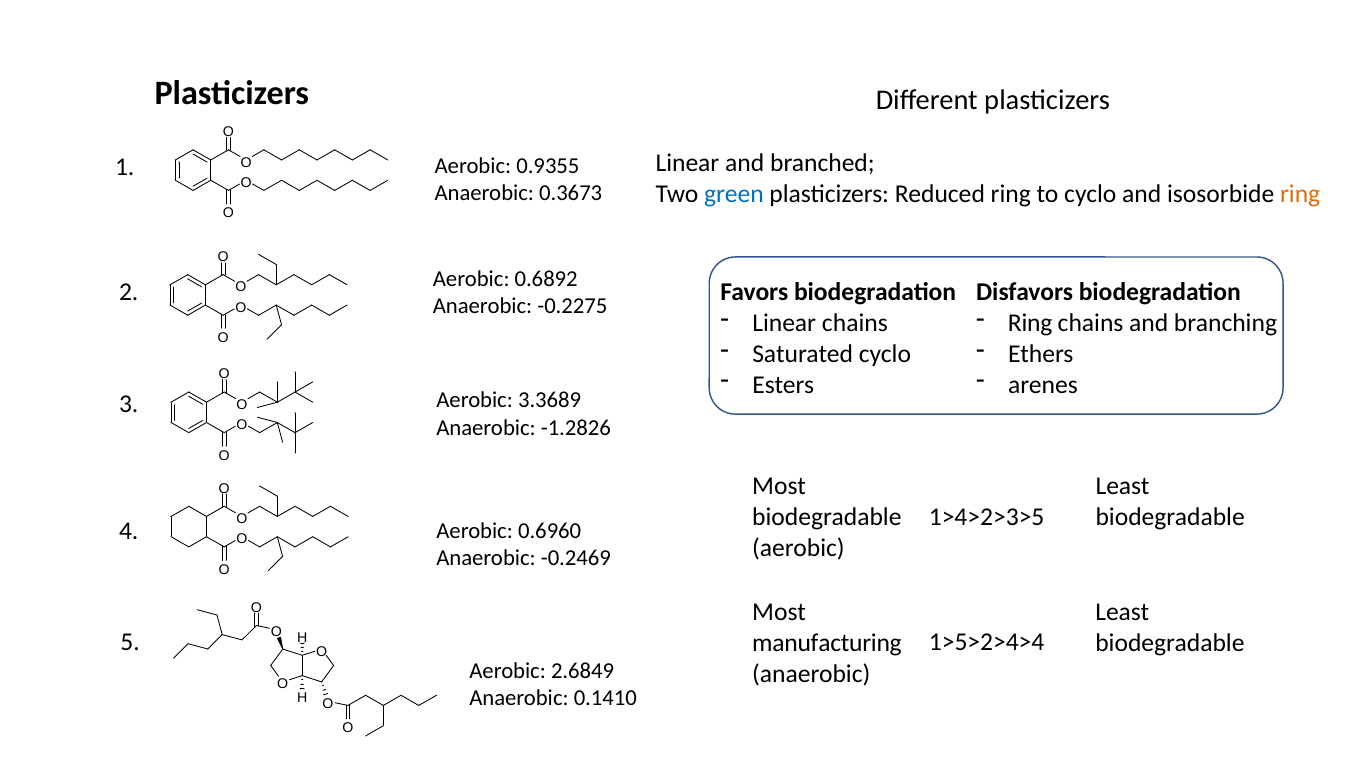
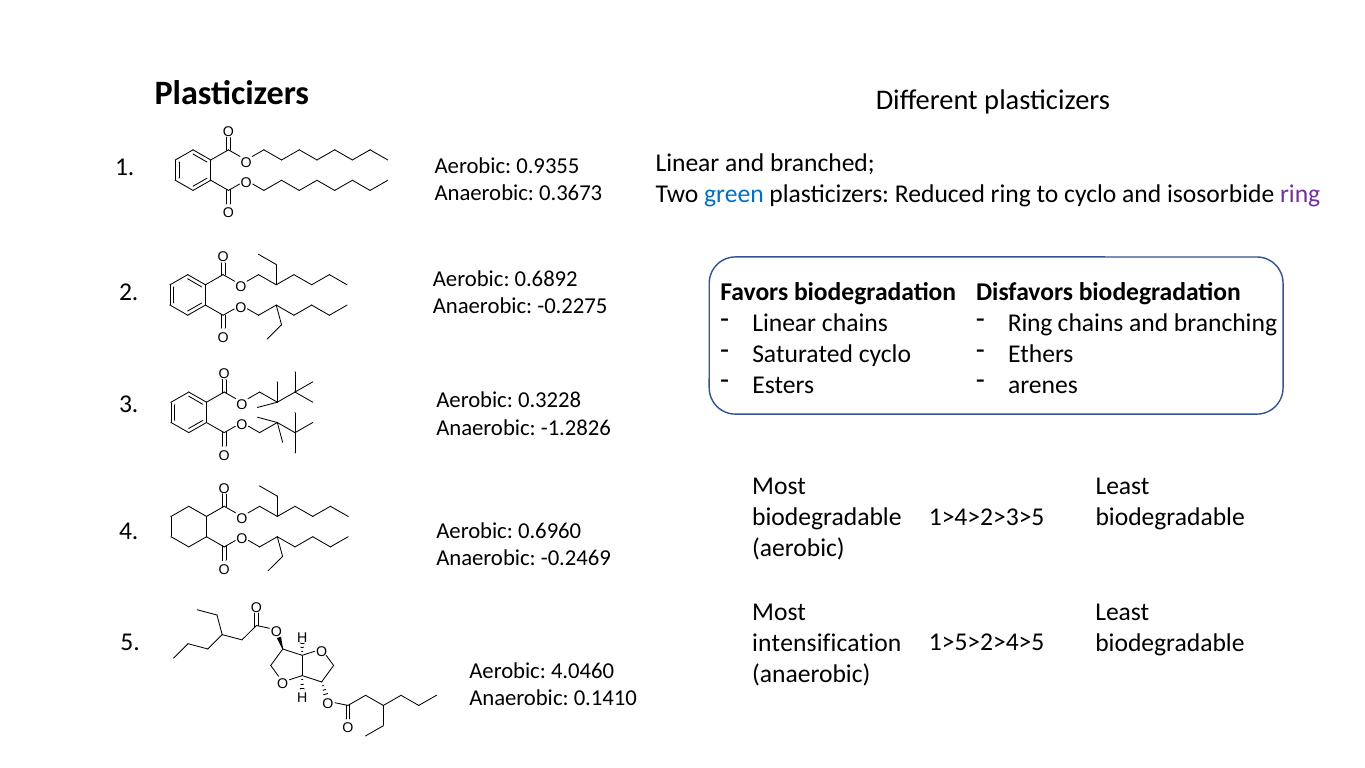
ring at (1300, 194) colour: orange -> purple
3.3689: 3.3689 -> 0.3228
1>5>2>4>4: 1>5>2>4>4 -> 1>5>2>4>5
manufacturing: manufacturing -> intensification
2.6849: 2.6849 -> 4.0460
